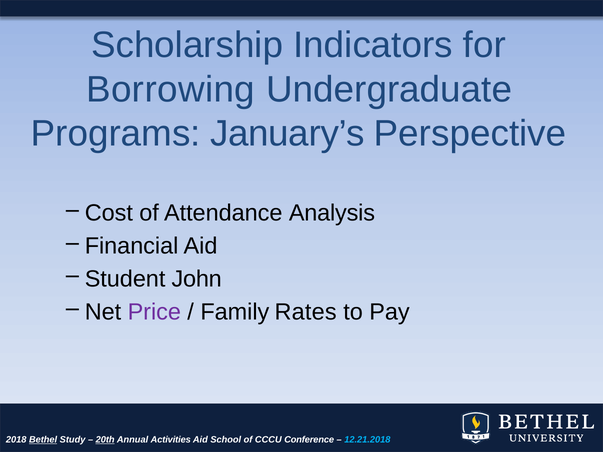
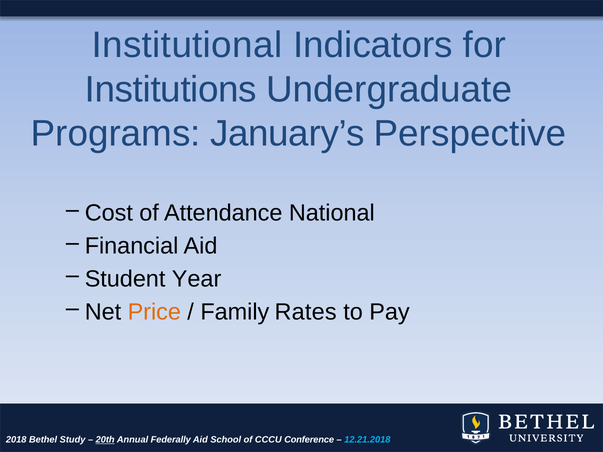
Scholarship: Scholarship -> Institutional
Borrowing: Borrowing -> Institutions
Analysis: Analysis -> National
John: John -> Year
Price colour: purple -> orange
Bethel underline: present -> none
Activities: Activities -> Federally
